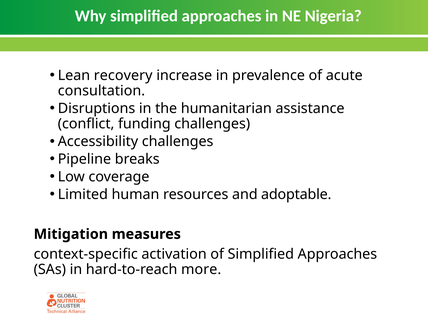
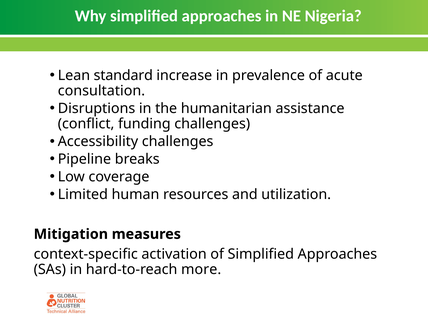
recovery: recovery -> standard
adoptable: adoptable -> utilization
